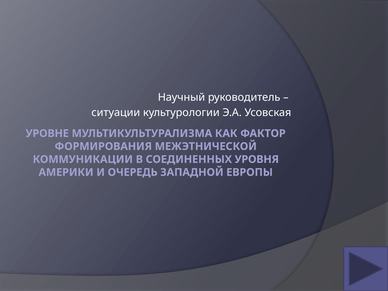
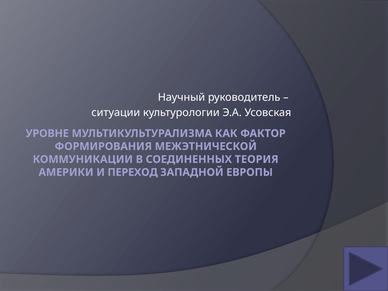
УРОВНЯ: УРОВНЯ -> ТЕОРИЯ
ОЧЕРЕДЬ: ОЧЕРЕДЬ -> ПЕРЕХОД
